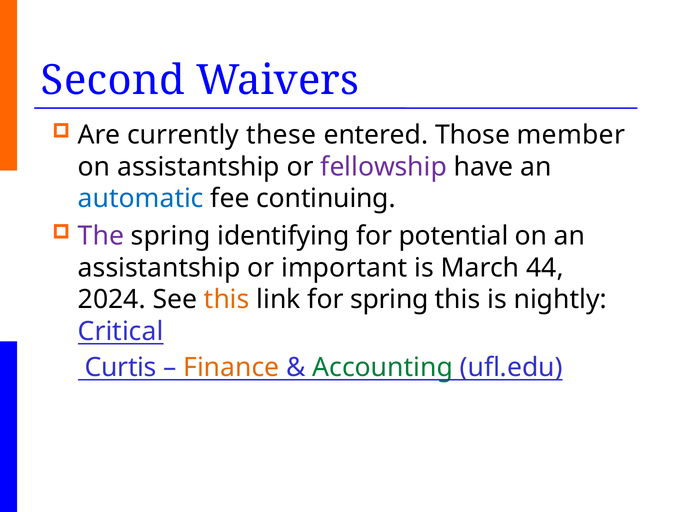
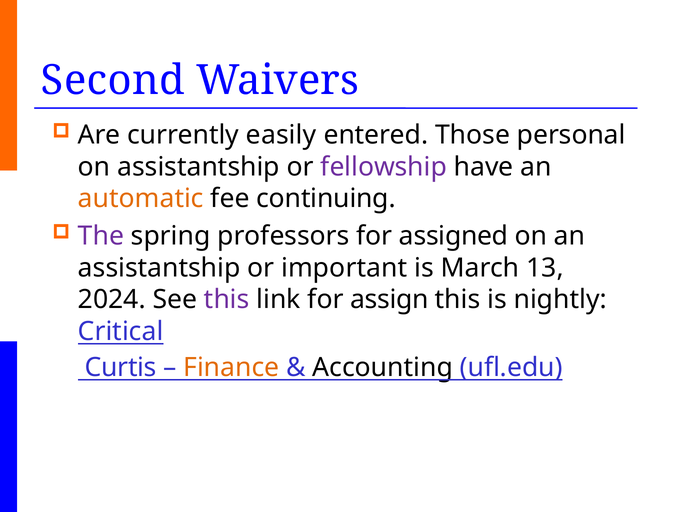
these: these -> easily
member: member -> personal
automatic colour: blue -> orange
identifying: identifying -> professors
potential: potential -> assigned
44: 44 -> 13
this at (227, 300) colour: orange -> purple
for spring: spring -> assign
Accounting colour: green -> black
